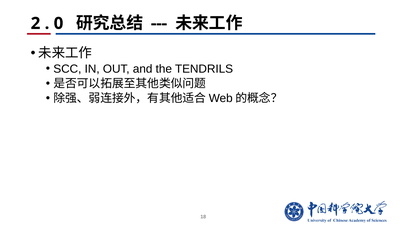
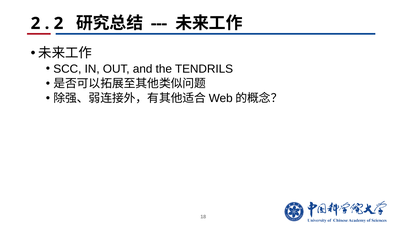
0 at (59, 23): 0 -> 2
